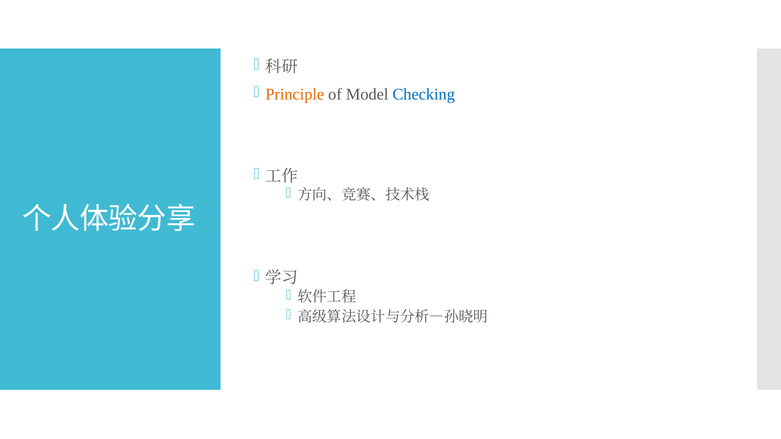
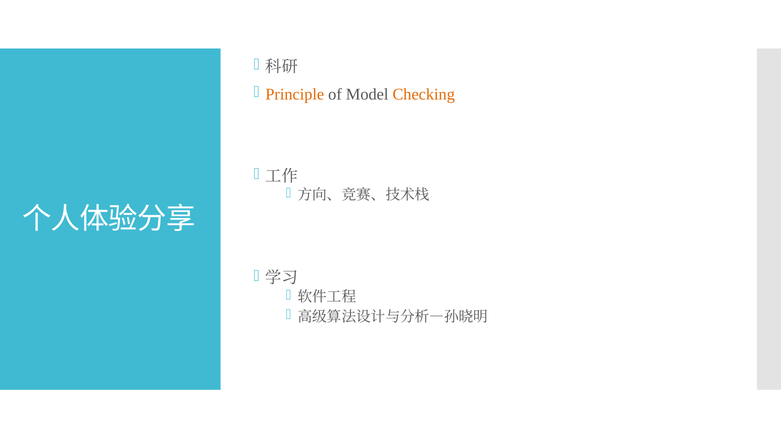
Checking colour: blue -> orange
